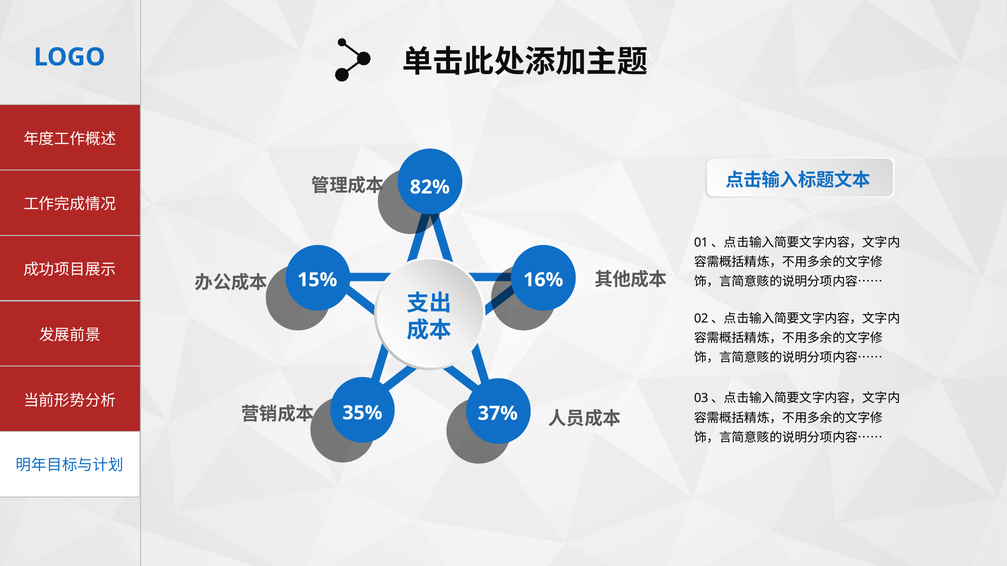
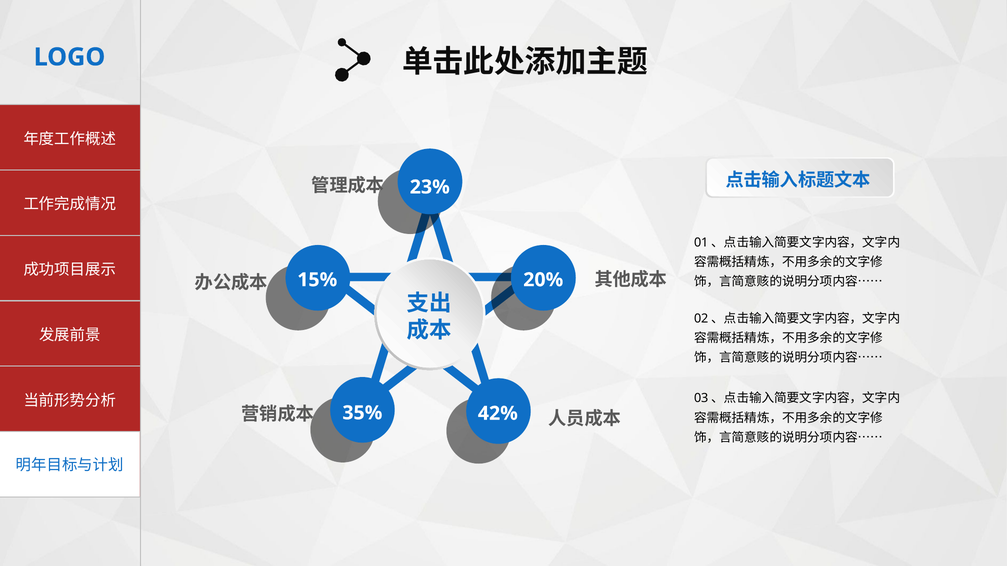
82%: 82% -> 23%
16%: 16% -> 20%
37%: 37% -> 42%
